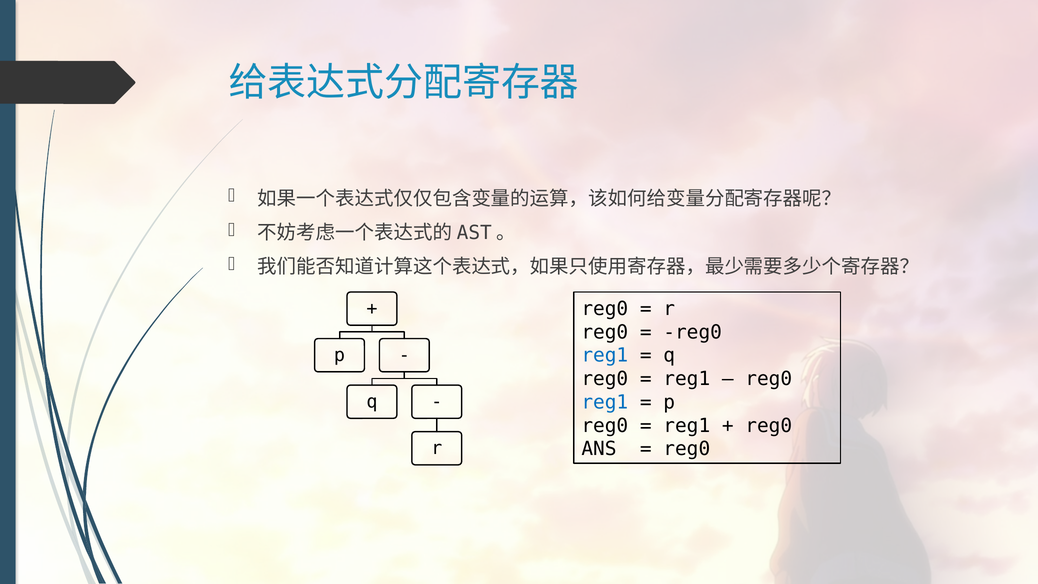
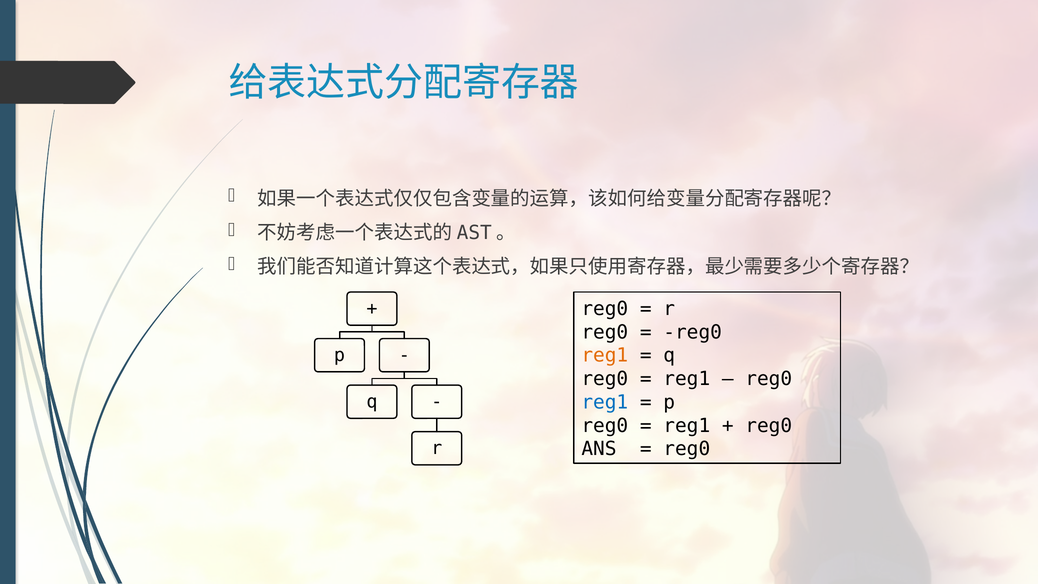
reg1 at (605, 355) colour: blue -> orange
